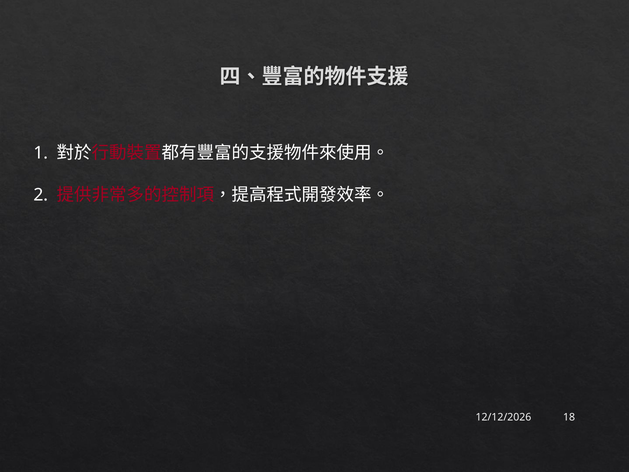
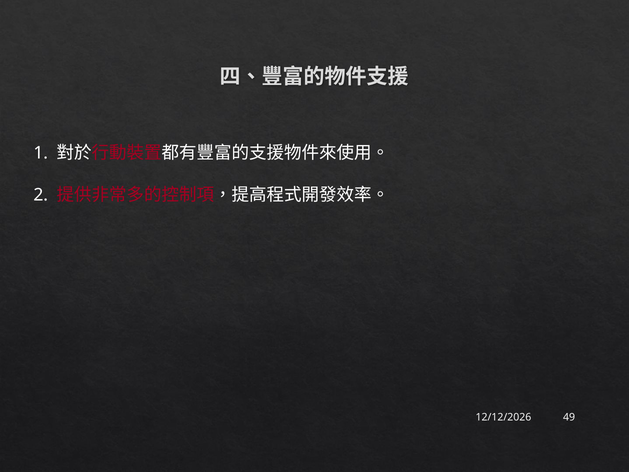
18: 18 -> 49
